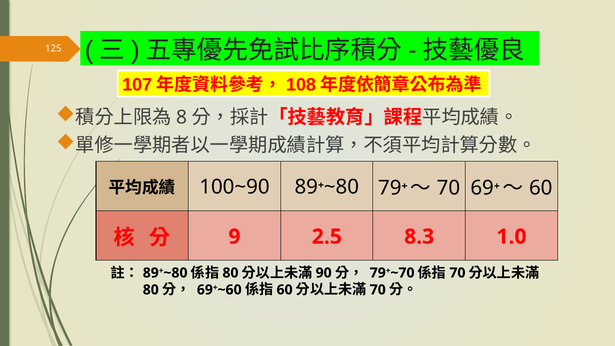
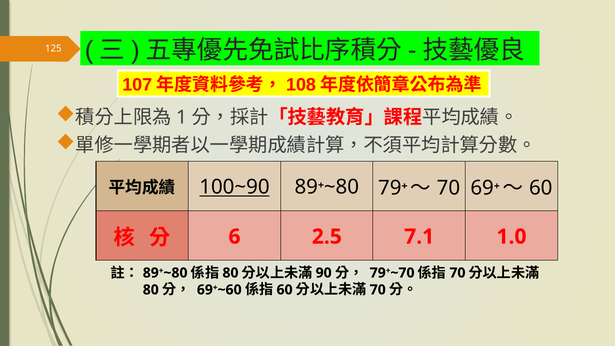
8: 8 -> 1
100~90 underline: none -> present
9: 9 -> 6
8.3: 8.3 -> 7.1
